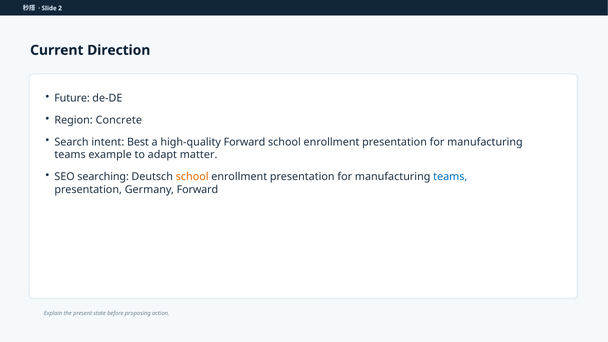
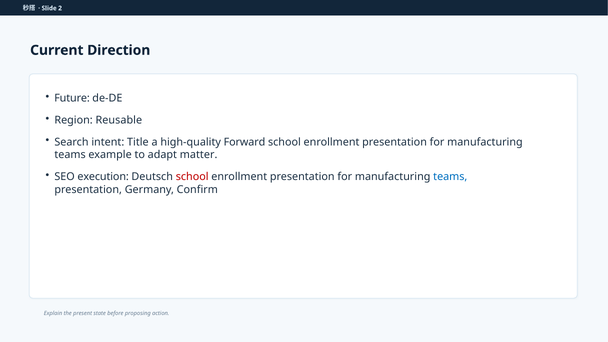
Concrete: Concrete -> Reusable
Best: Best -> Title
searching: searching -> execution
school at (192, 177) colour: orange -> red
Germany Forward: Forward -> Confirm
